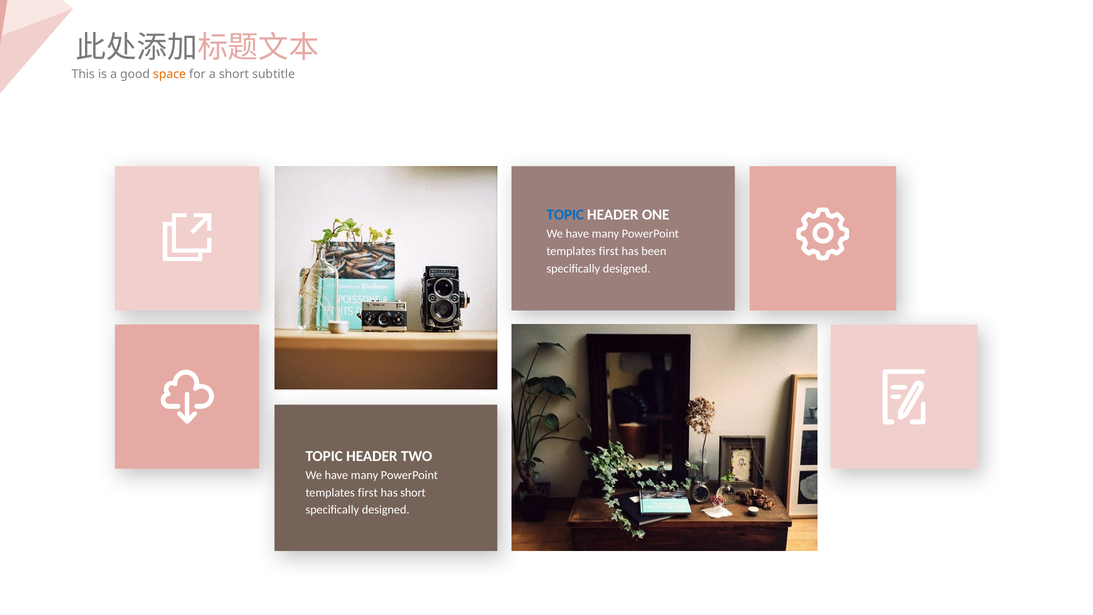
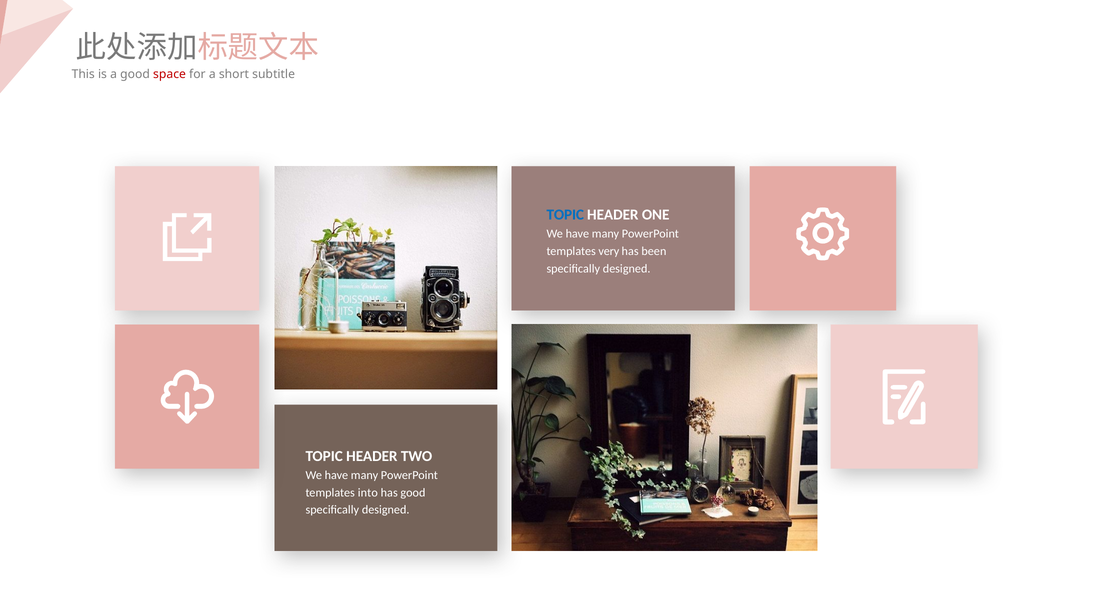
space colour: orange -> red
first at (609, 251): first -> very
first at (368, 492): first -> into
has short: short -> good
